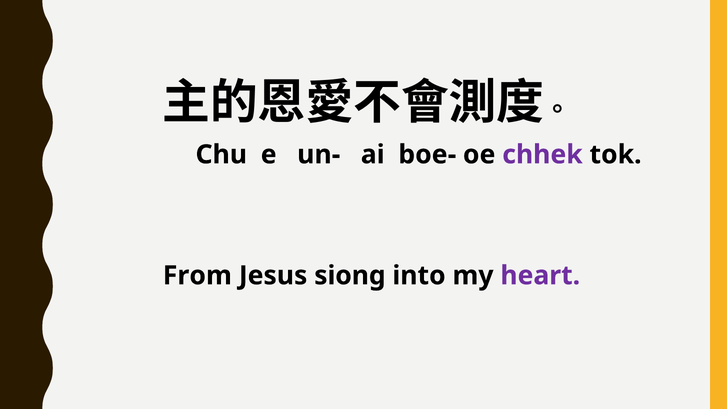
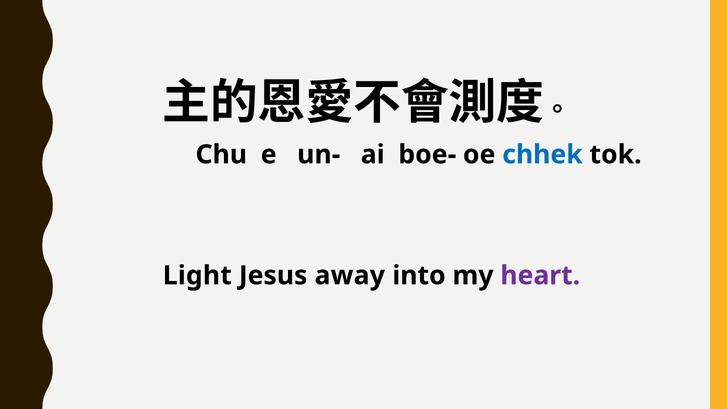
chhek colour: purple -> blue
From: From -> Light
siong: siong -> away
